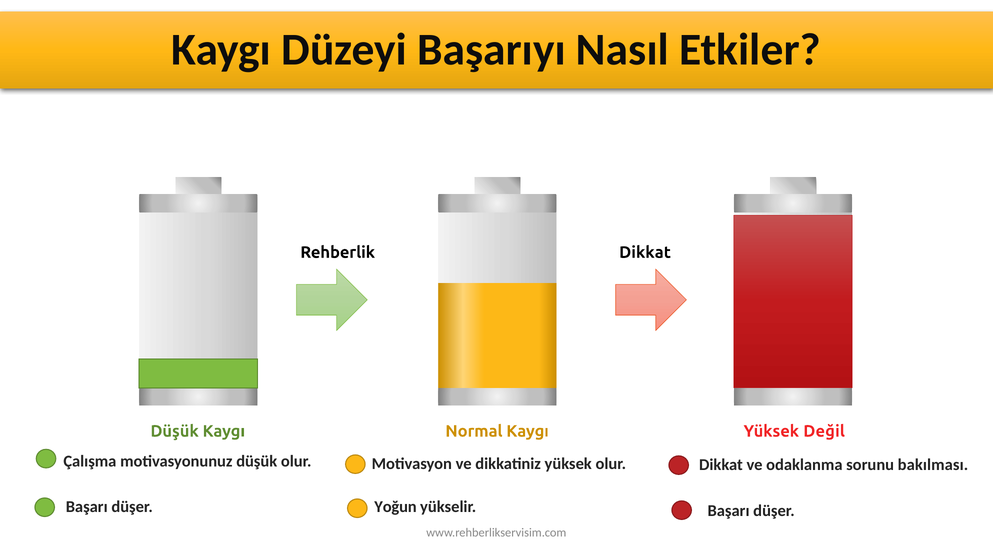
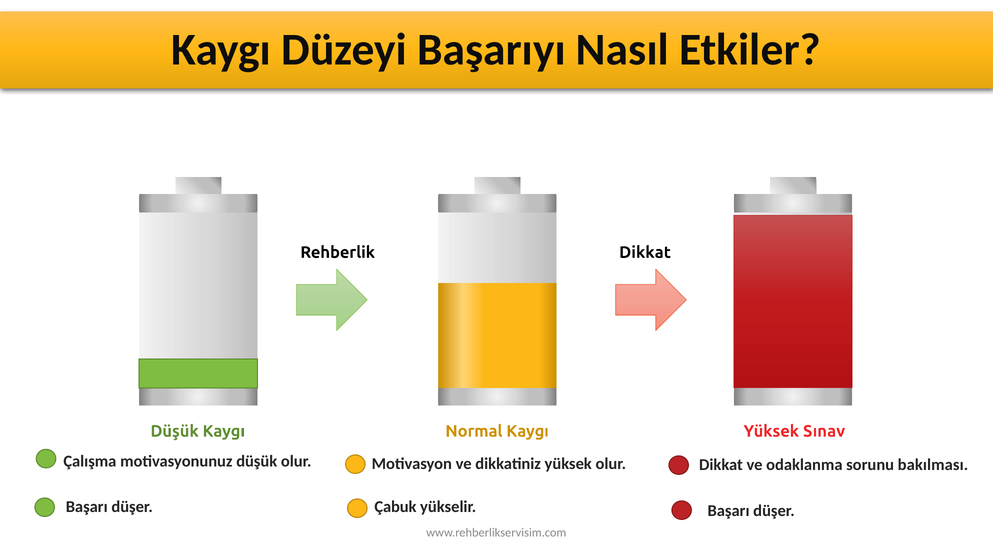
Değil: Değil -> Sınav
Yoğun: Yoğun -> Çabuk
